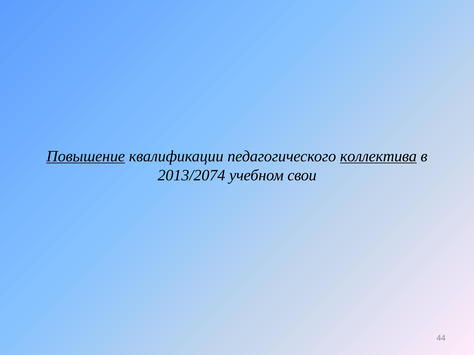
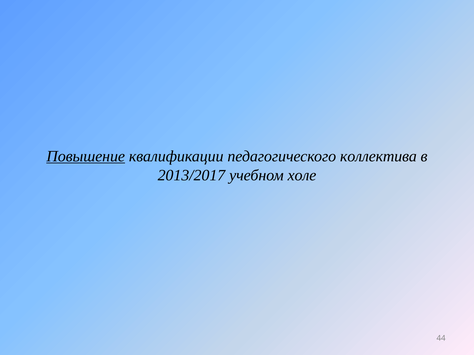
коллектива underline: present -> none
2013/2074: 2013/2074 -> 2013/2017
свои: свои -> холе
